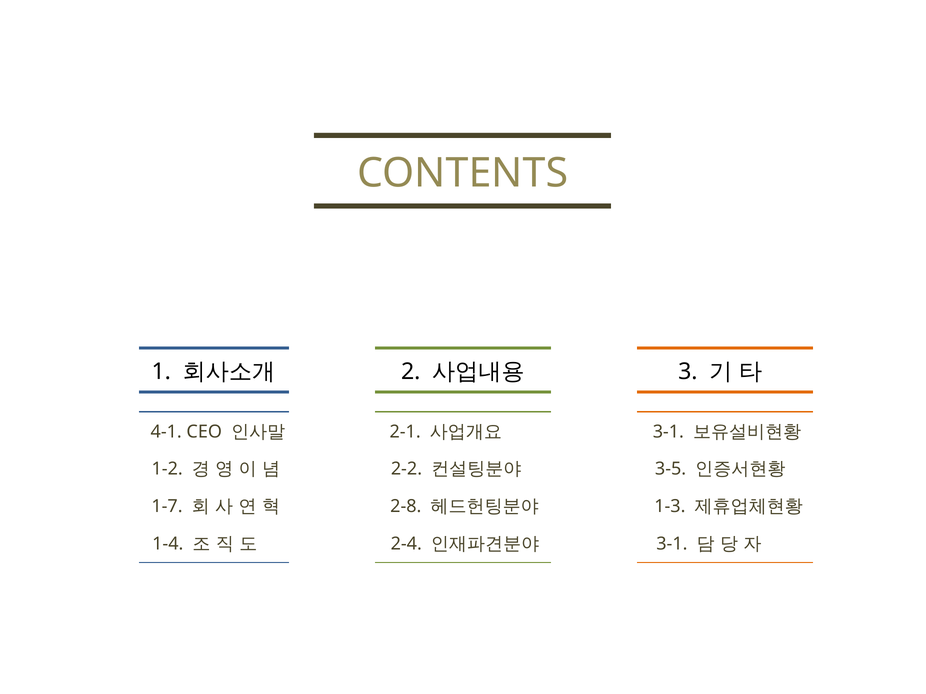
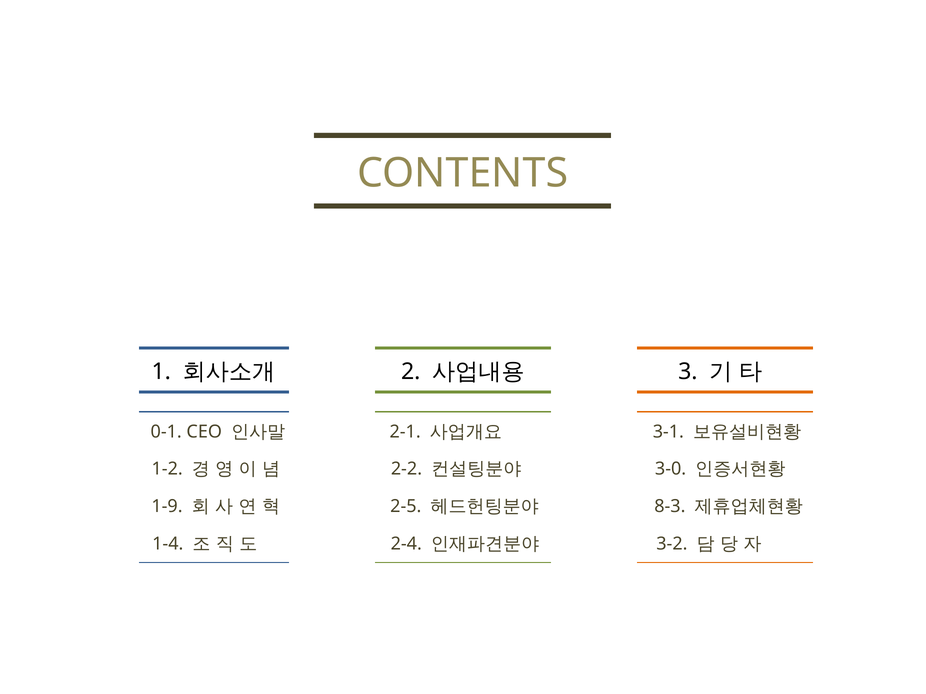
4-1: 4-1 -> 0-1
3-5: 3-5 -> 3-0
1-7: 1-7 -> 1-9
2-8: 2-8 -> 2-5
1-3: 1-3 -> 8-3
3-1 at (672, 544): 3-1 -> 3-2
